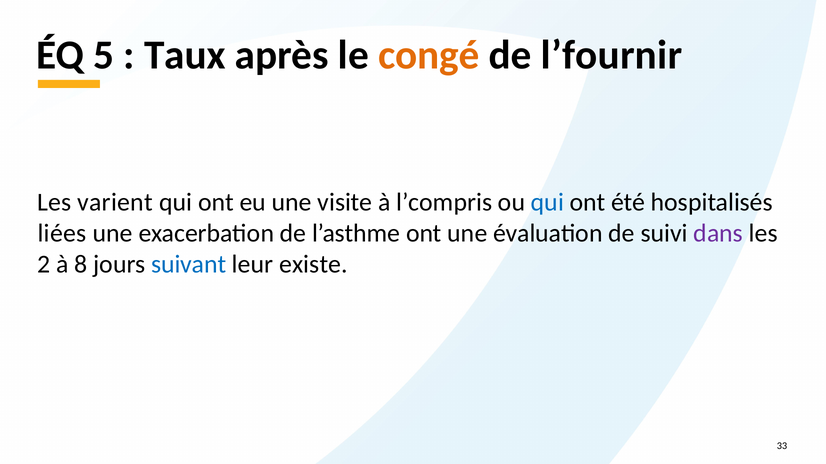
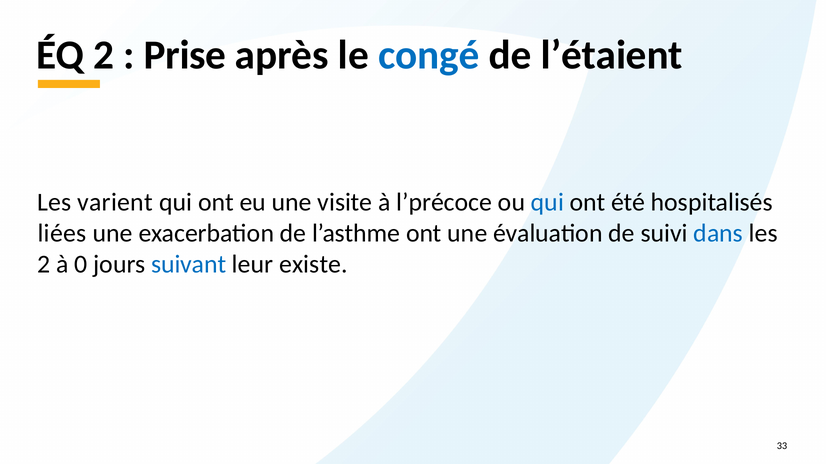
ÉQ 5: 5 -> 2
Taux: Taux -> Prise
congé colour: orange -> blue
l’fournir: l’fournir -> l’étaient
l’compris: l’compris -> l’précoce
dans colour: purple -> blue
8: 8 -> 0
